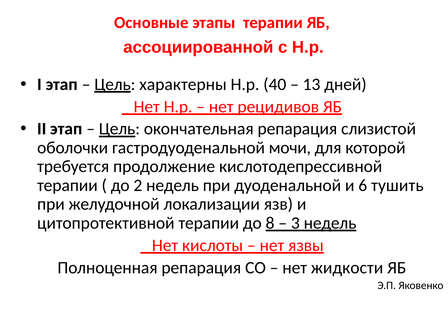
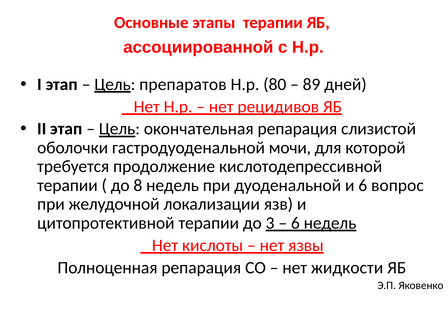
характерны: характерны -> препаратов
40: 40 -> 80
13: 13 -> 89
2: 2 -> 8
тушить: тушить -> вопрос
8: 8 -> 3
3 at (295, 223): 3 -> 6
